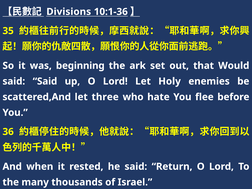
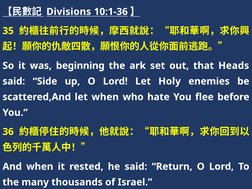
Would: Would -> Heads
said Said: Said -> Side
let three: three -> when
